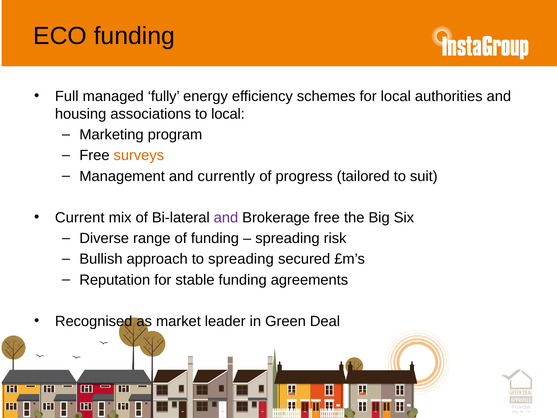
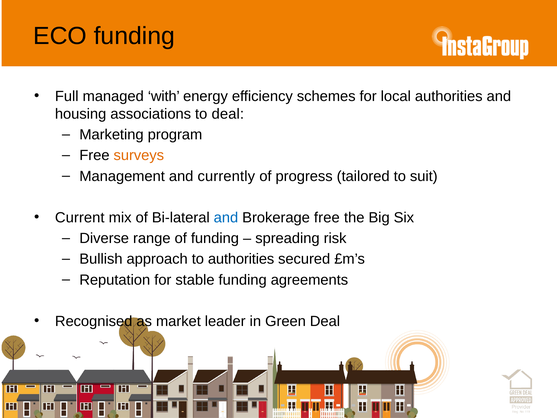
fully: fully -> with
to local: local -> deal
and at (226, 218) colour: purple -> blue
to spreading: spreading -> authorities
